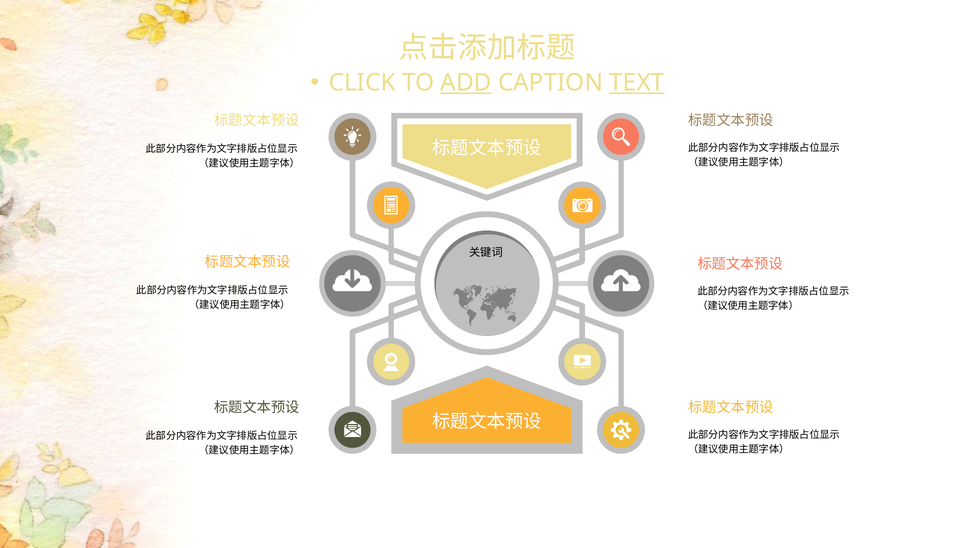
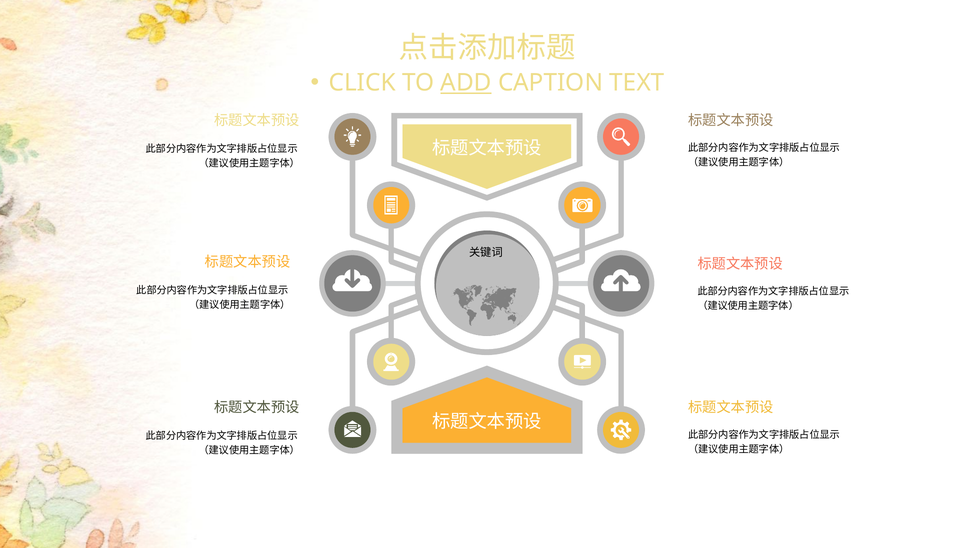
TEXT underline: present -> none
